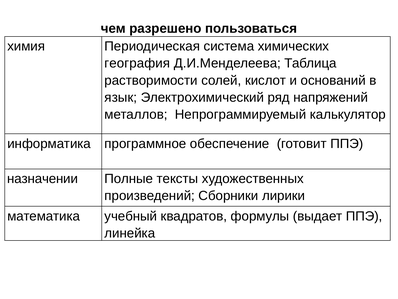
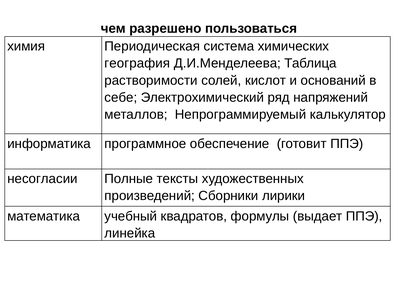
язык: язык -> себе
назначении: назначении -> несогласии
